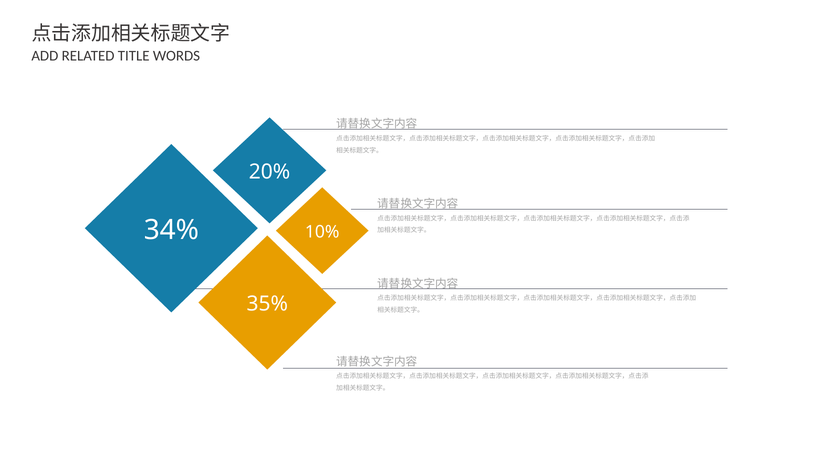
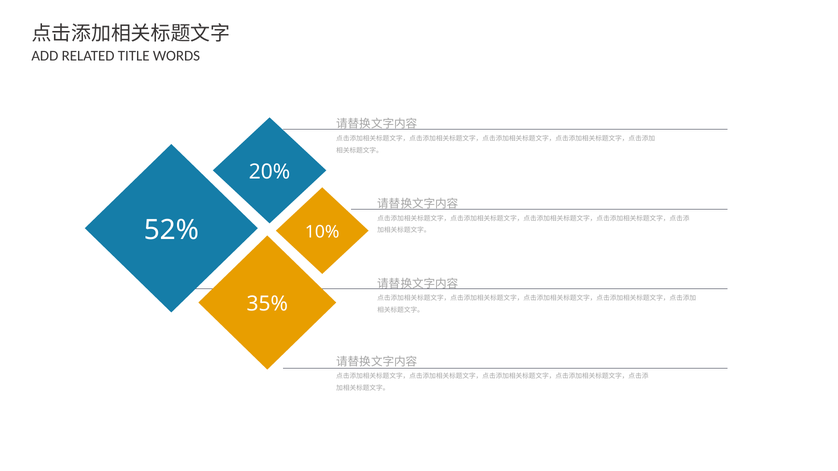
34%: 34% -> 52%
